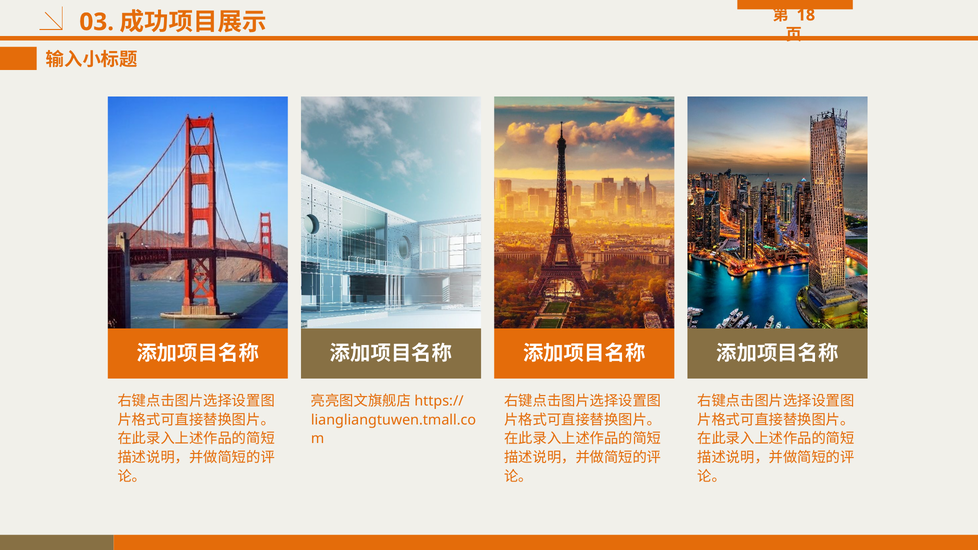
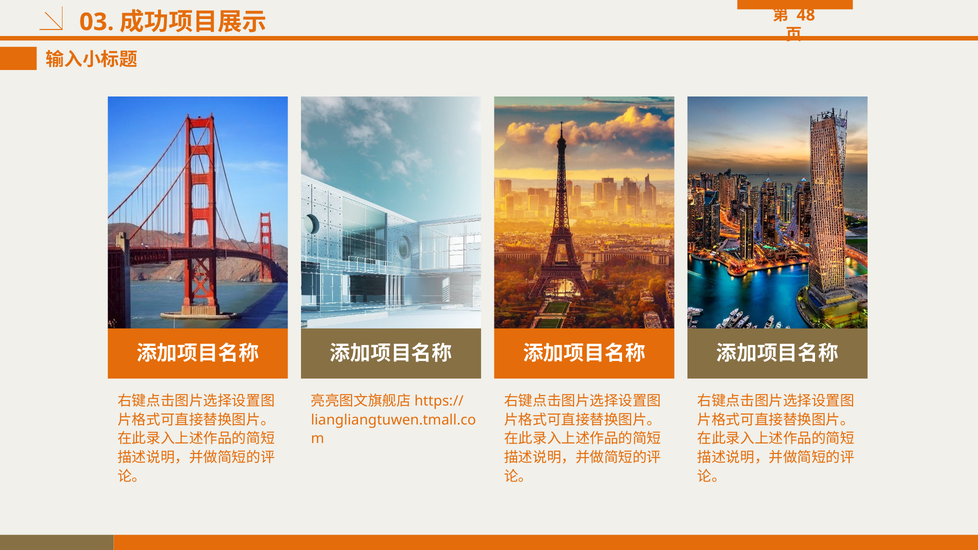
18: 18 -> 48
